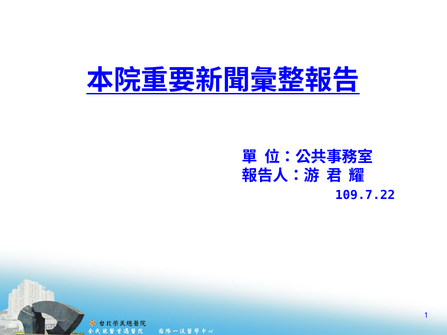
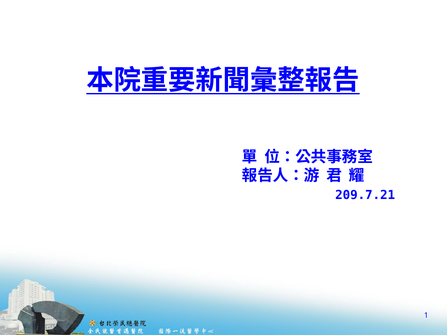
109.7.22: 109.7.22 -> 209.7.21
